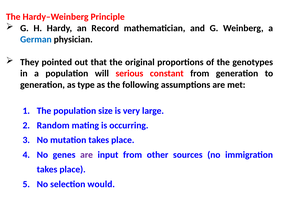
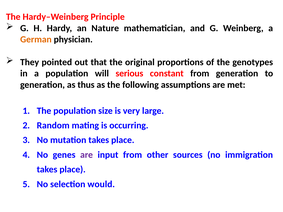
Record: Record -> Nature
German colour: blue -> orange
type: type -> thus
